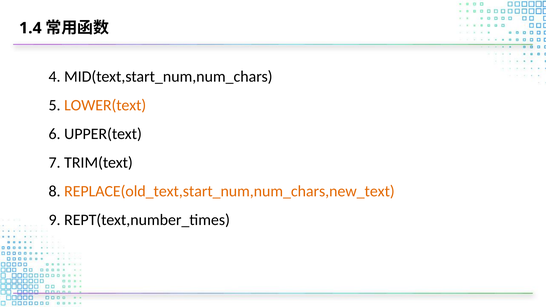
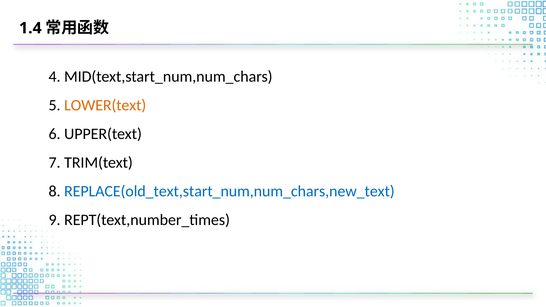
REPLACE(old_text,start_num,num_chars,new_text colour: orange -> blue
